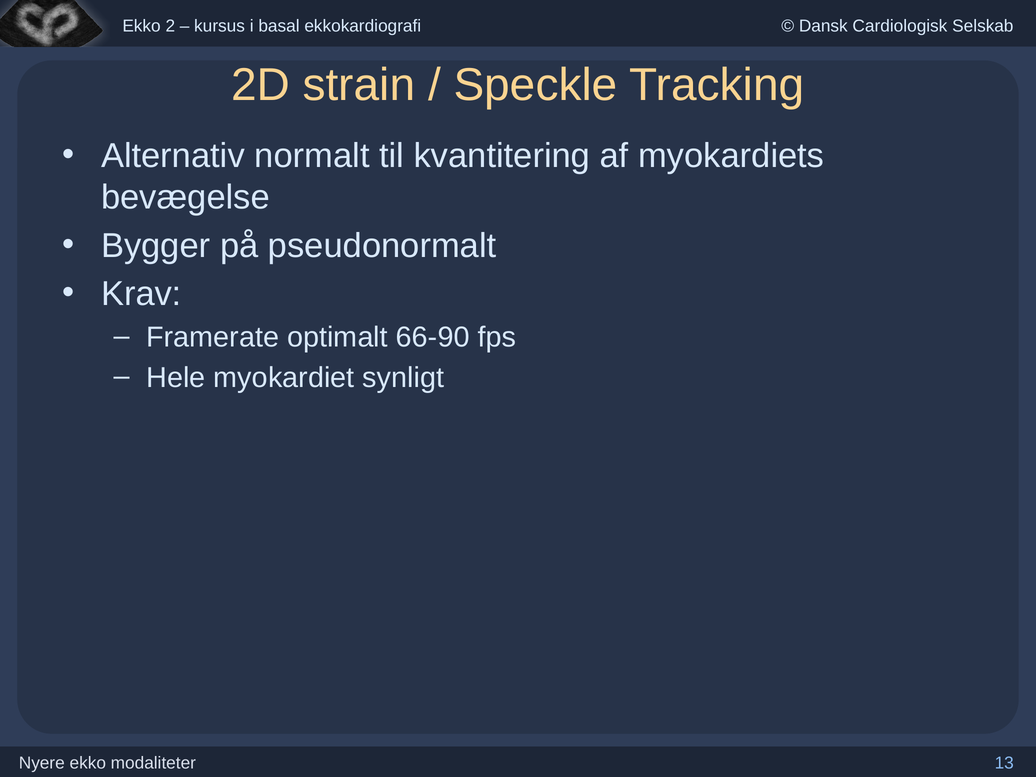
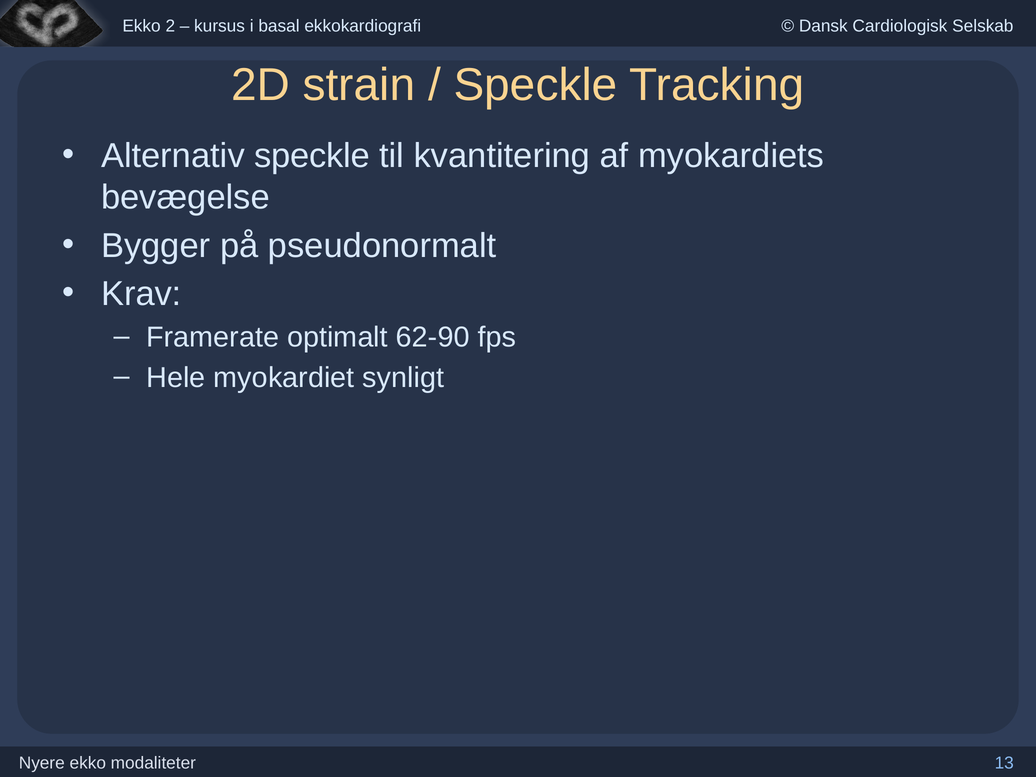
Alternativ normalt: normalt -> speckle
66-90: 66-90 -> 62-90
